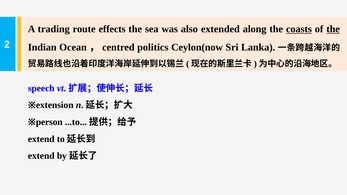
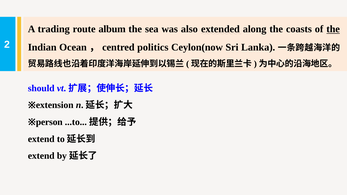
effects: effects -> album
coasts underline: present -> none
speech: speech -> should
